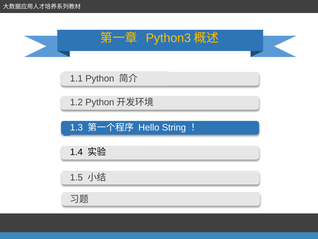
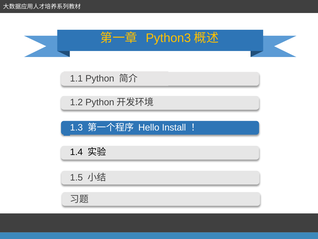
String: String -> Install
